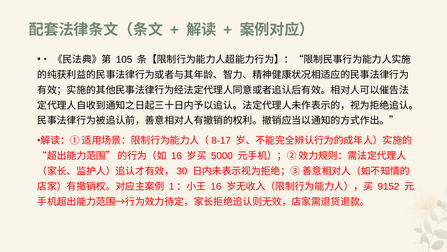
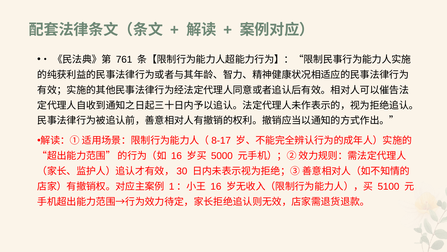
105: 105 -> 761
9152: 9152 -> 5100
